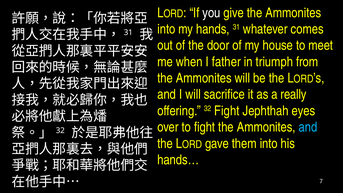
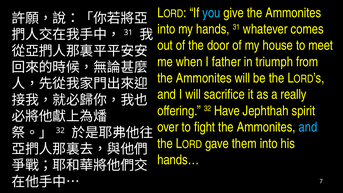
you colour: white -> light blue
32 Fight: Fight -> Have
eyes: eyes -> spirit
